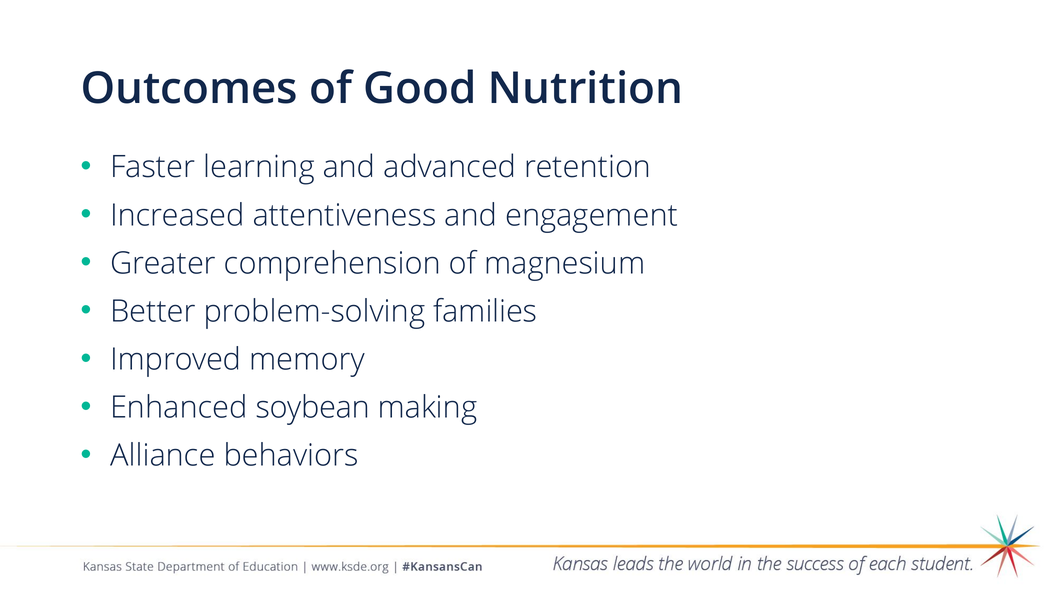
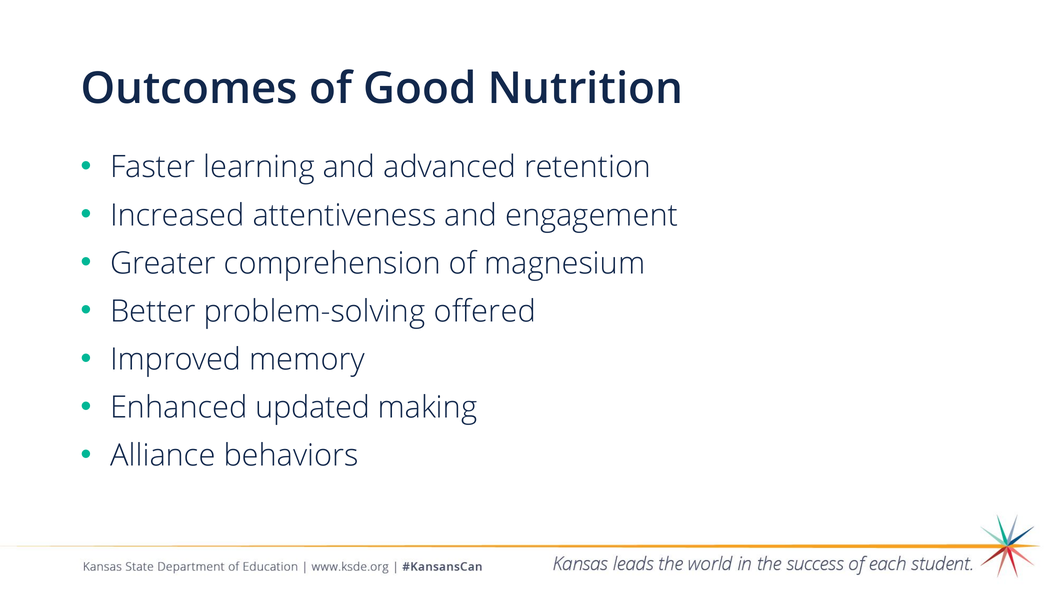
families: families -> offered
soybean: soybean -> updated
